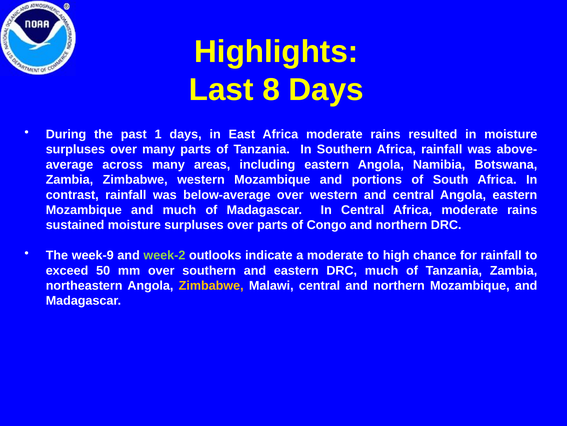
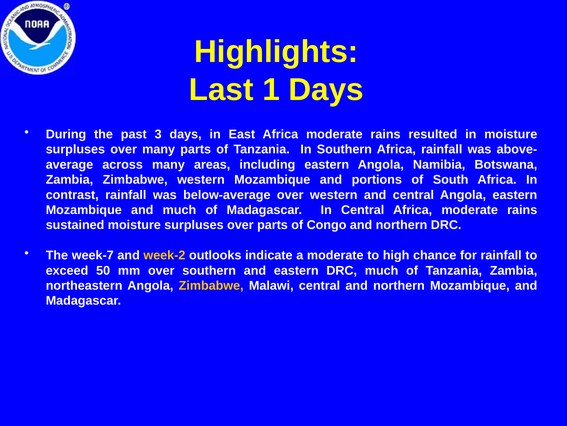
8: 8 -> 1
1: 1 -> 3
week-9: week-9 -> week-7
week-2 colour: light green -> yellow
